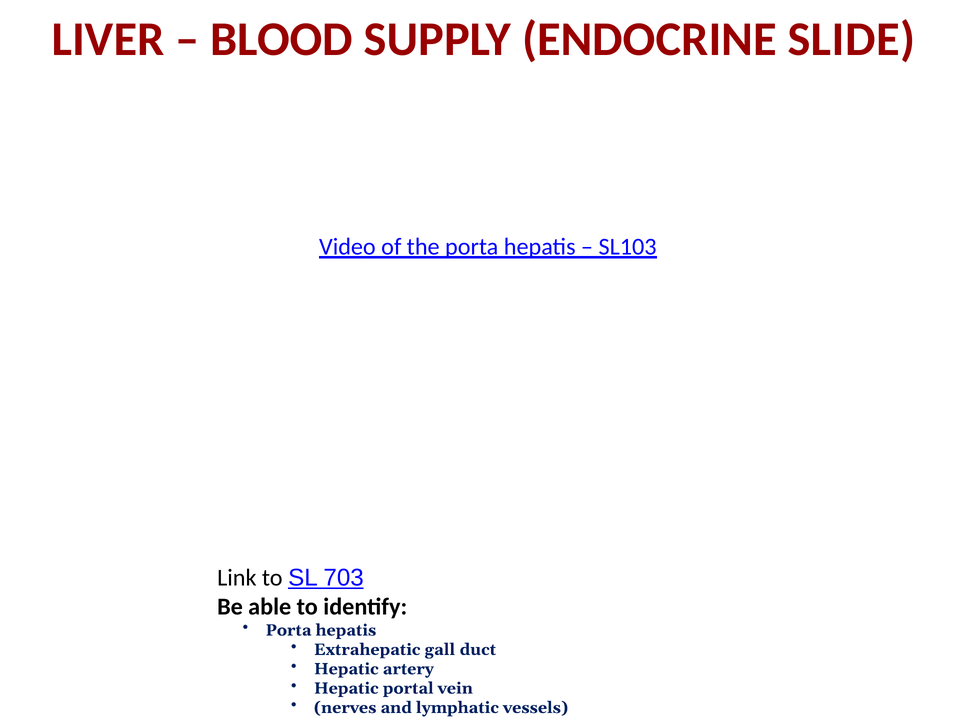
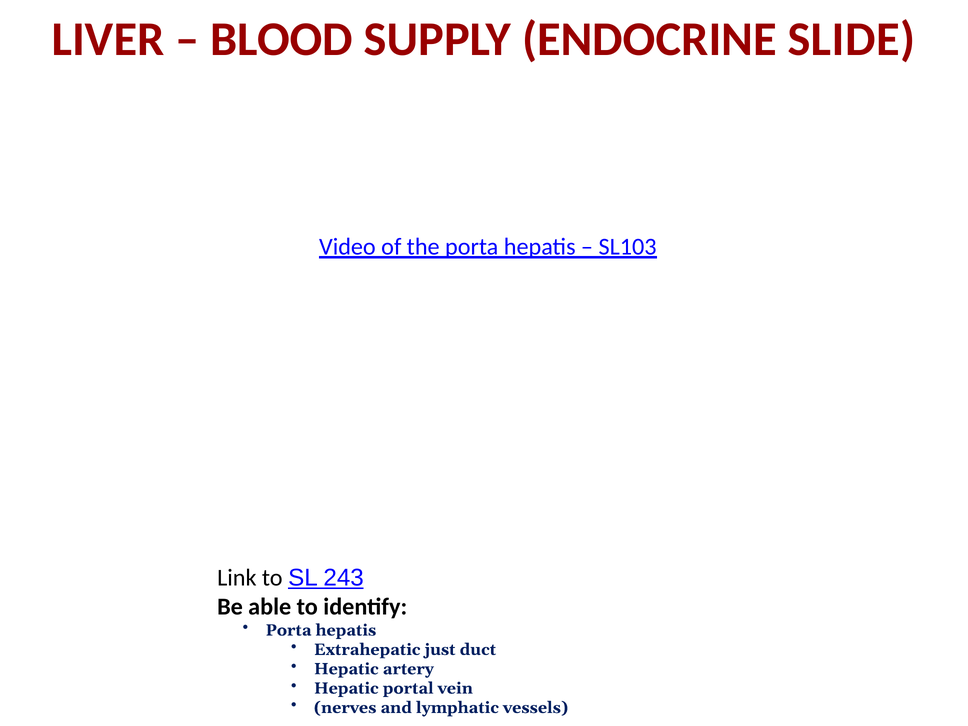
703: 703 -> 243
gall: gall -> just
